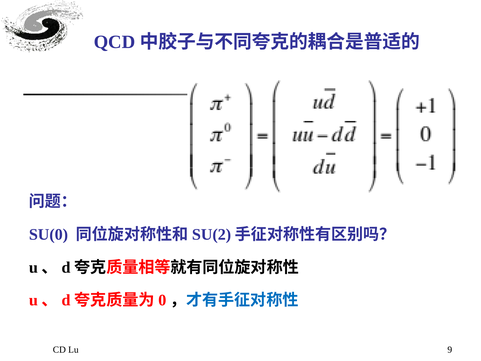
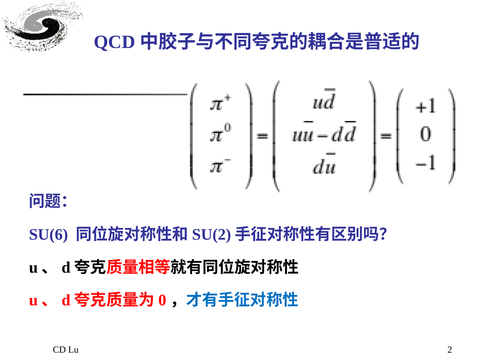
SU(0: SU(0 -> SU(6
9: 9 -> 2
